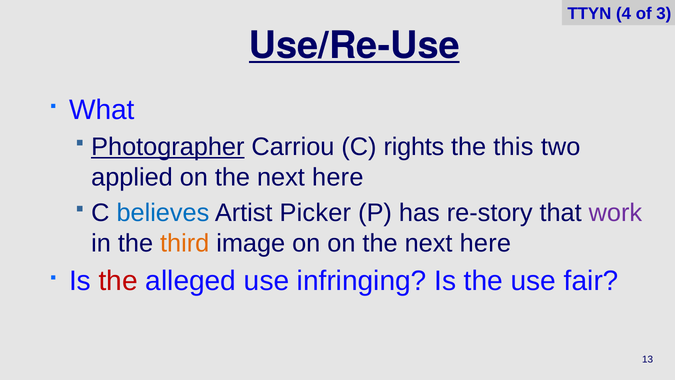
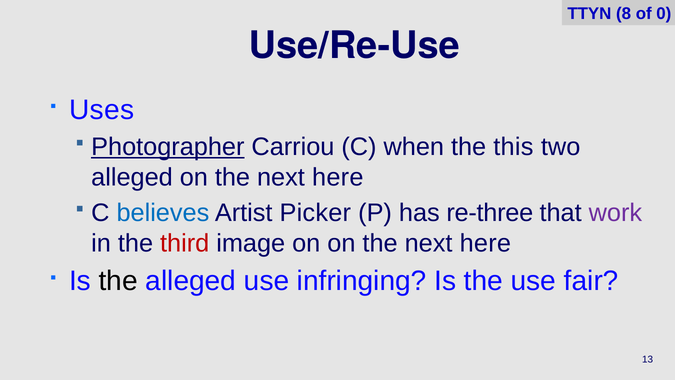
4: 4 -> 8
3: 3 -> 0
Use/Re-Use underline: present -> none
What: What -> Uses
rights: rights -> when
applied at (132, 177): applied -> alleged
re-story: re-story -> re-three
third colour: orange -> red
the at (118, 281) colour: red -> black
